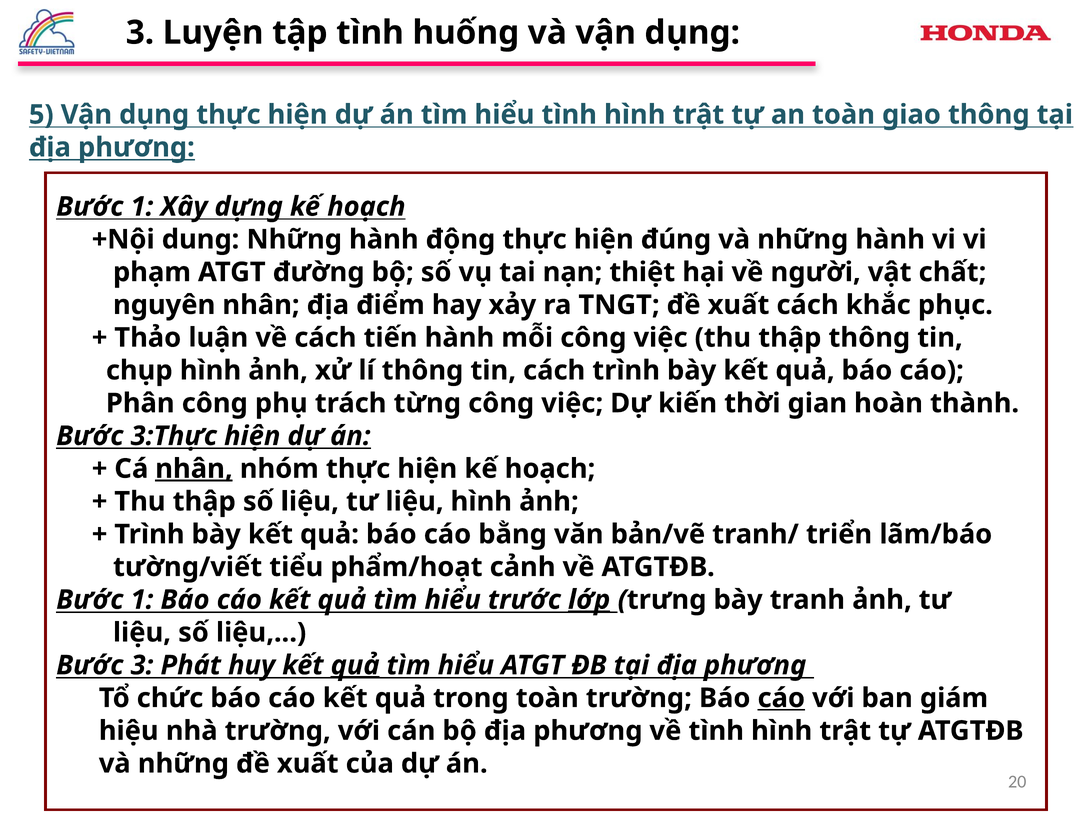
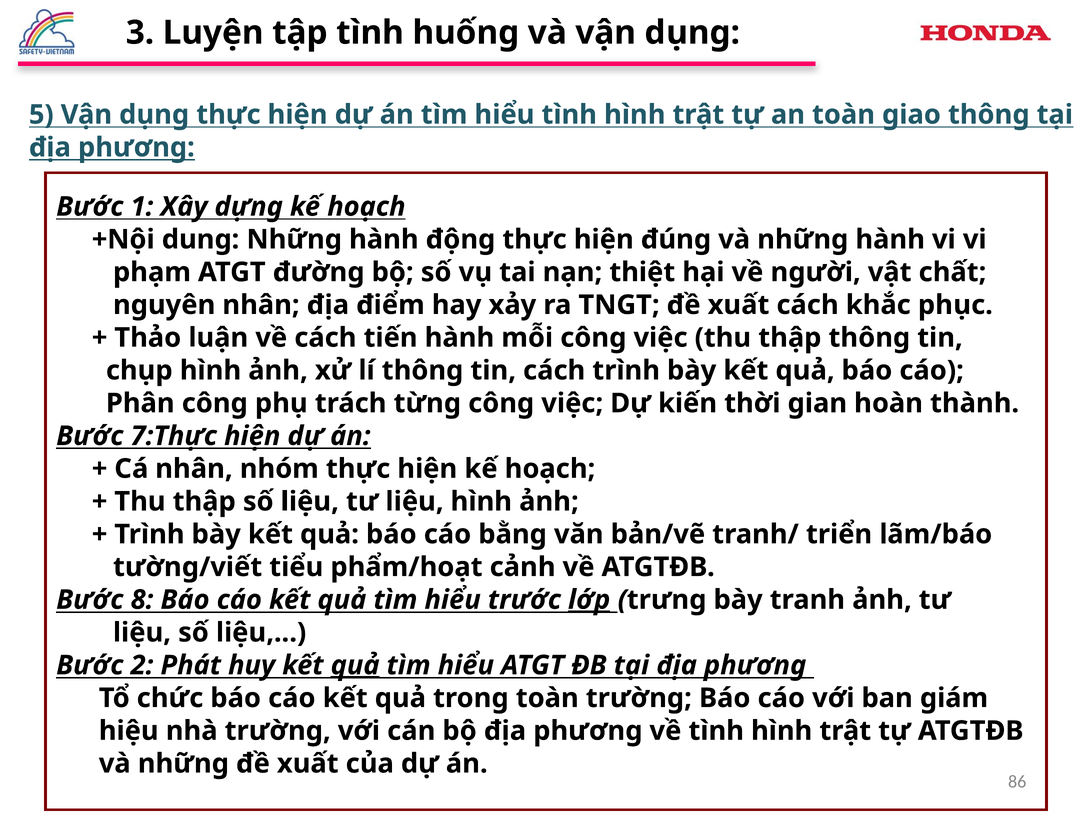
3:Thực: 3:Thực -> 7:Thực
nhân at (194, 469) underline: present -> none
1 at (142, 600): 1 -> 8
Bước 3: 3 -> 2
cáo at (781, 698) underline: present -> none
20: 20 -> 86
